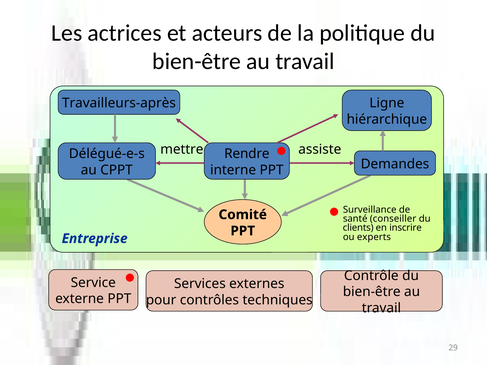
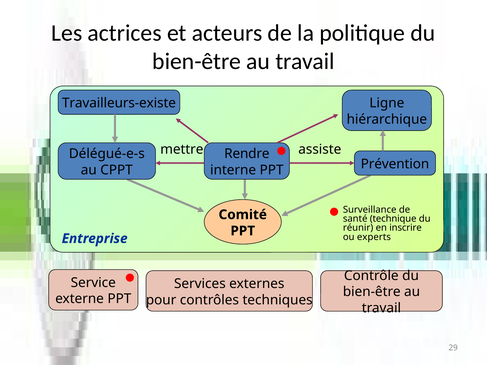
Travailleurs-après: Travailleurs-après -> Travailleurs-existe
Demandes: Demandes -> Prévention
conseiller: conseiller -> technique
clients: clients -> réunir
